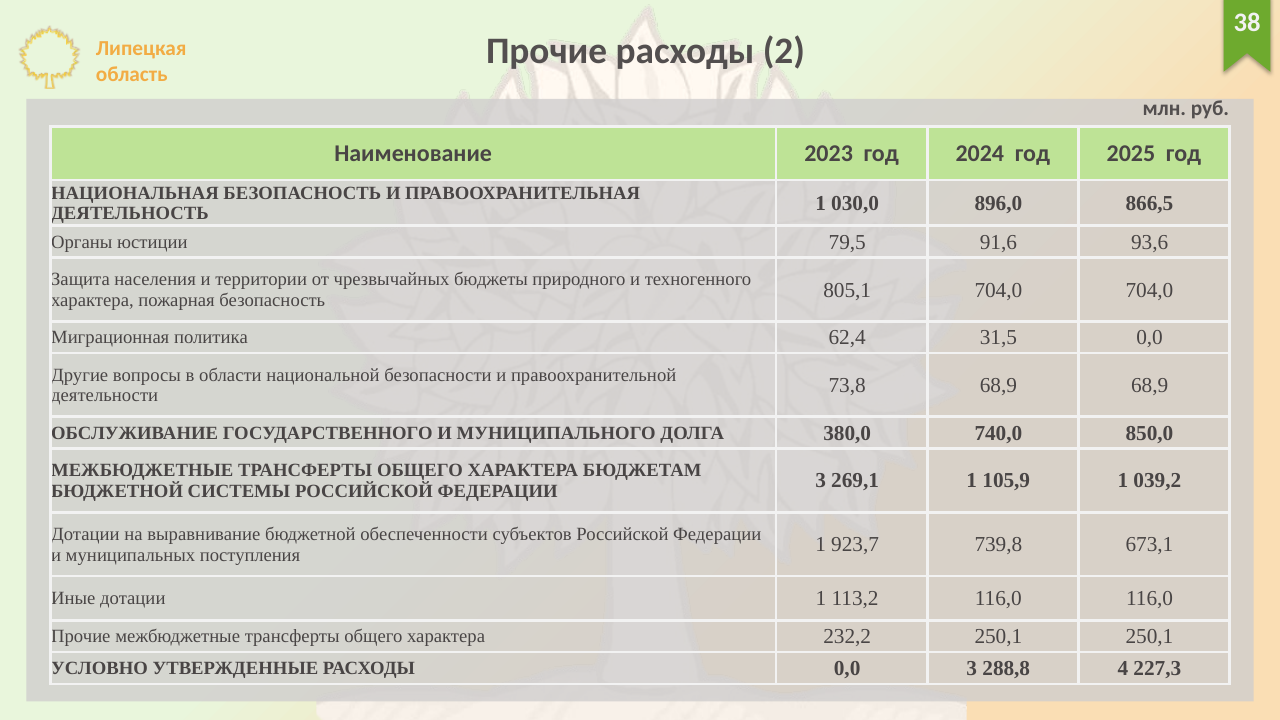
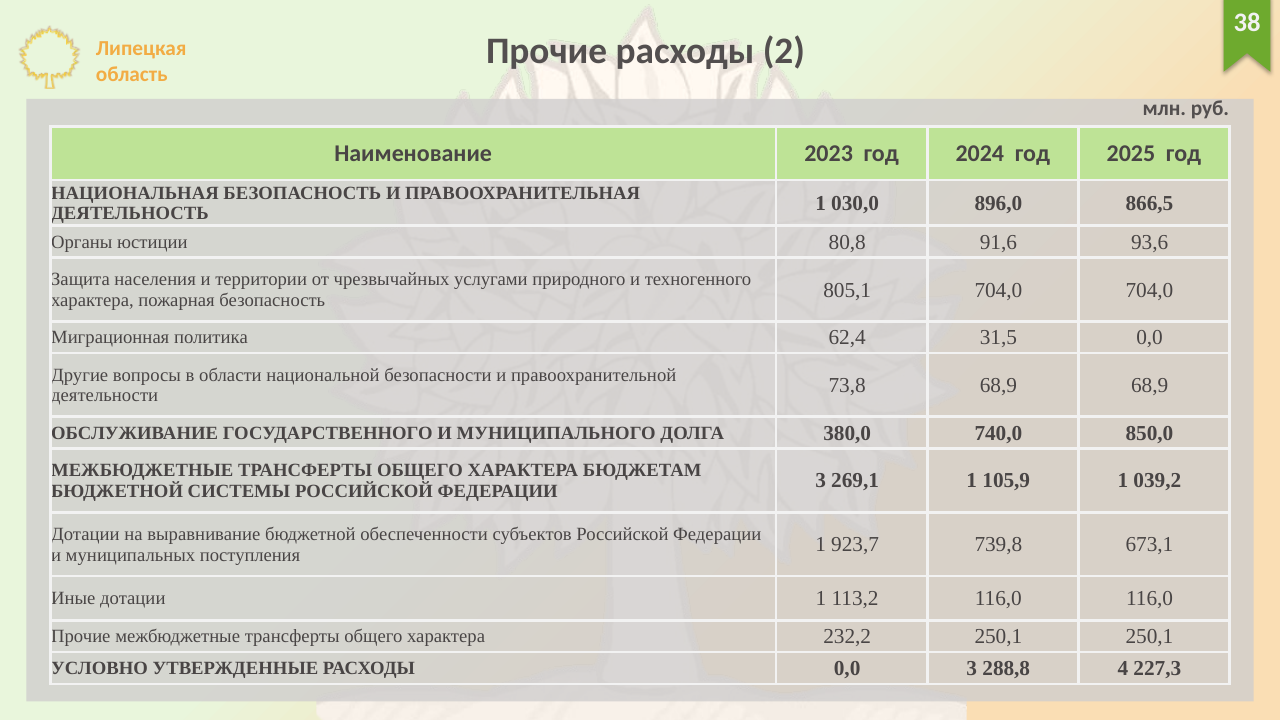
79,5: 79,5 -> 80,8
бюджеты: бюджеты -> услугами
